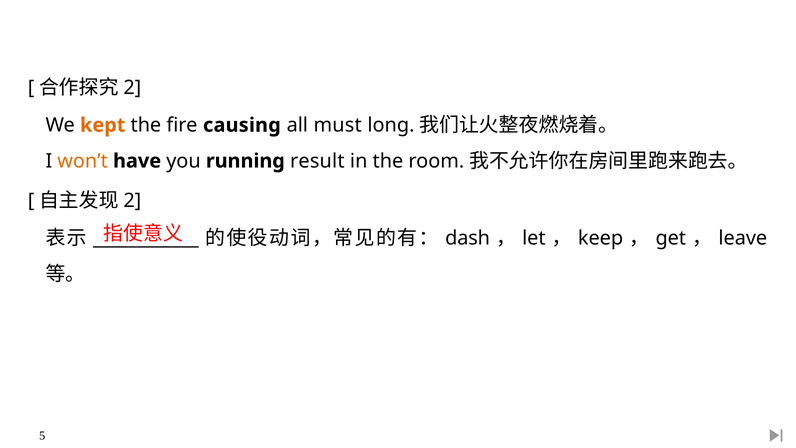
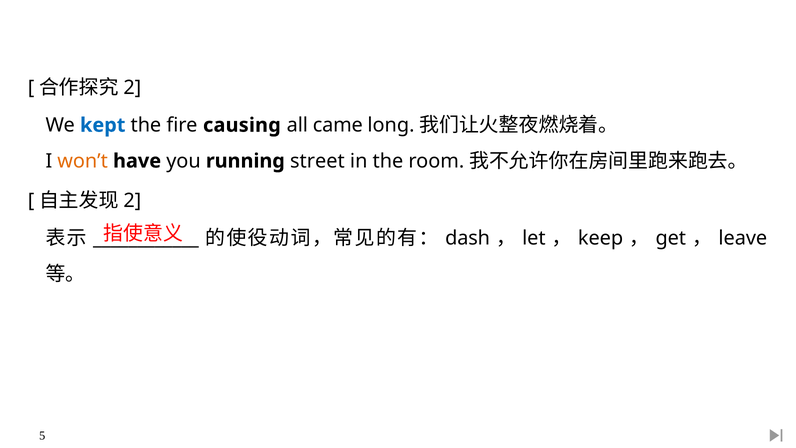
kept colour: orange -> blue
must: must -> came
result: result -> street
